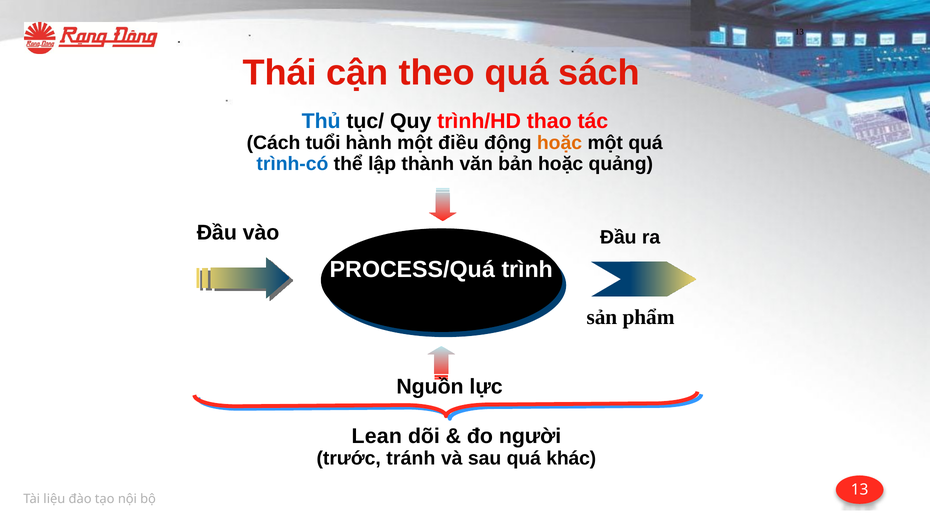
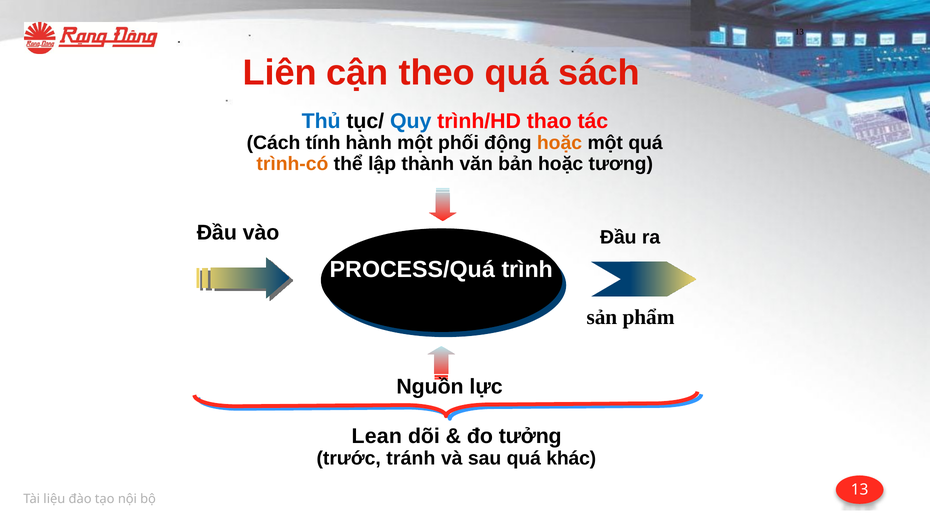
Thái: Thái -> Liên
Quy colour: black -> blue
tuổi: tuổi -> tính
điều: điều -> phối
trình-có colour: blue -> orange
quảng: quảng -> tương
người: người -> tưởng
